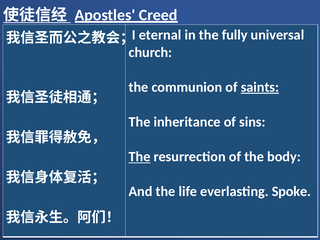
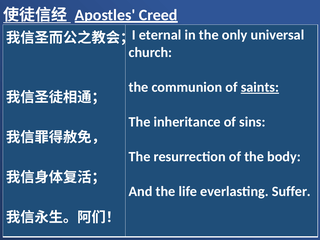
fully: fully -> only
The at (140, 157) underline: present -> none
Spoke: Spoke -> Suffer
